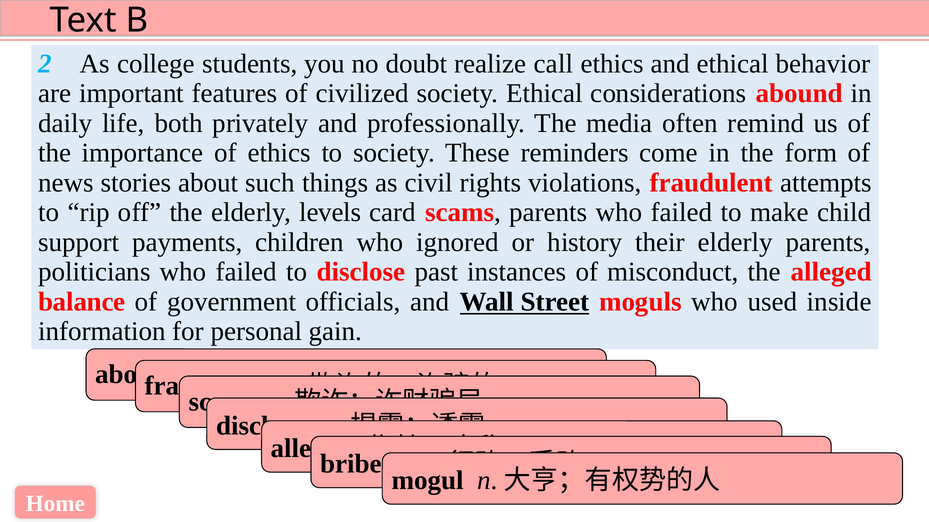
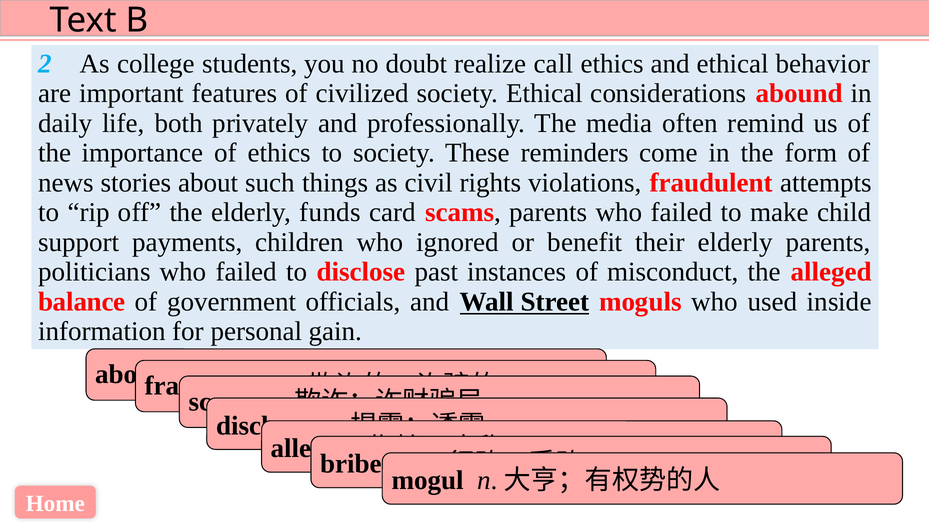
levels: levels -> funds
history: history -> benefit
